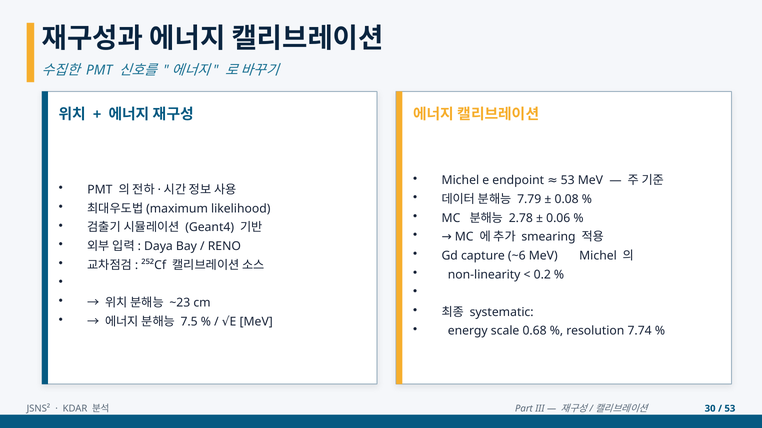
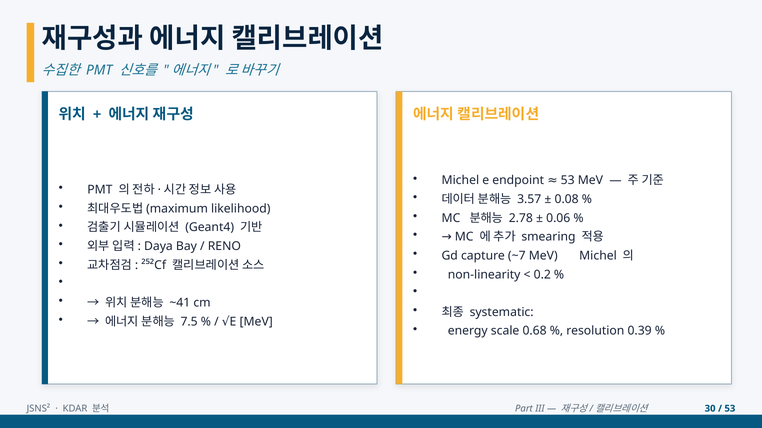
7.79: 7.79 -> 3.57
~6: ~6 -> ~7
~23: ~23 -> ~41
7.74: 7.74 -> 0.39
